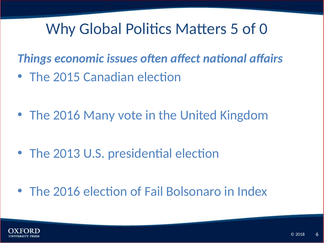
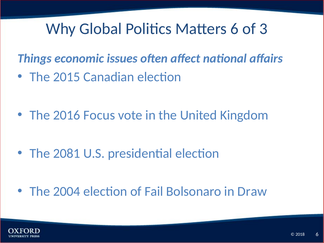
Matters 5: 5 -> 6
0: 0 -> 3
Many: Many -> Focus
2013: 2013 -> 2081
2016 at (67, 191): 2016 -> 2004
Index: Index -> Draw
